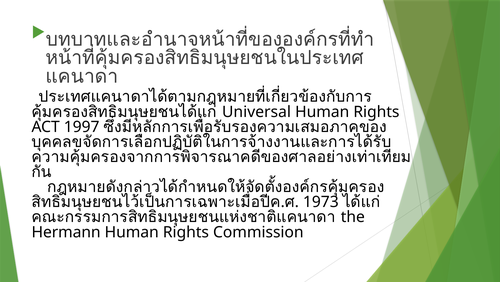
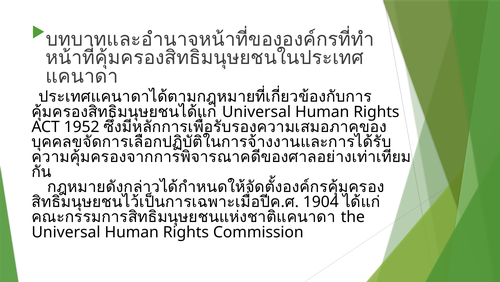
1997: 1997 -> 1952
1973: 1973 -> 1904
Hermann at (66, 232): Hermann -> Universal
